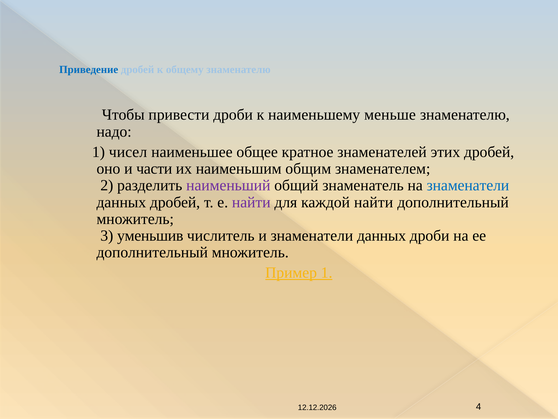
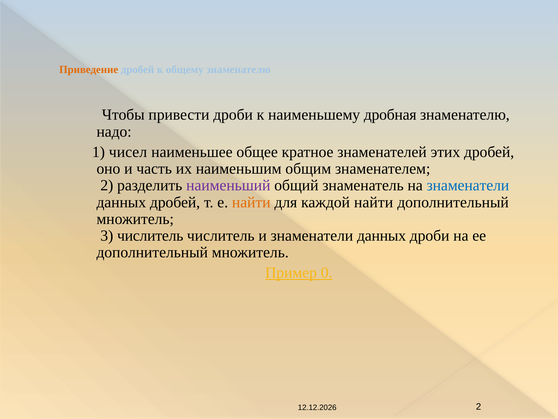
Приведение colour: blue -> orange
меньше: меньше -> дробная
части: части -> часть
найти at (251, 202) colour: purple -> orange
3 уменьшив: уменьшив -> числитель
Пример 1: 1 -> 0
4 at (479, 406): 4 -> 2
